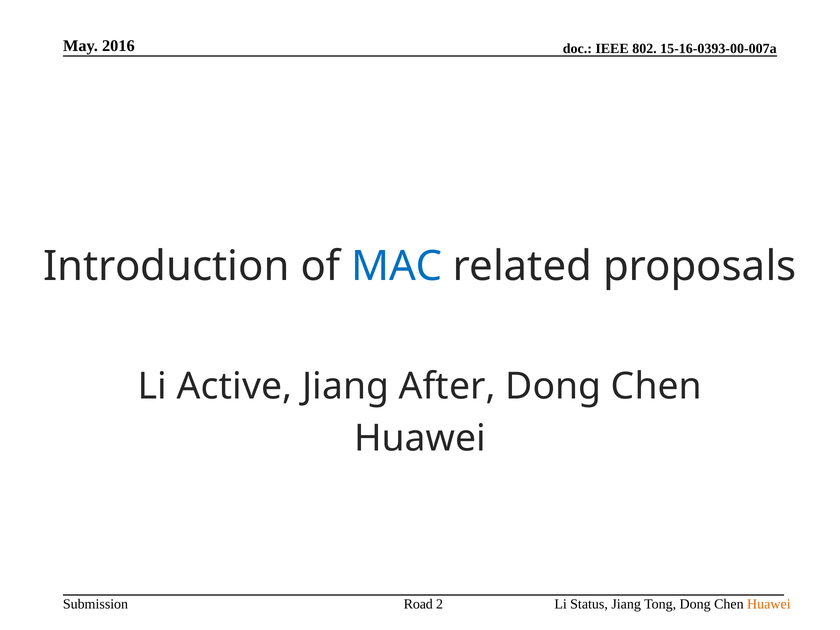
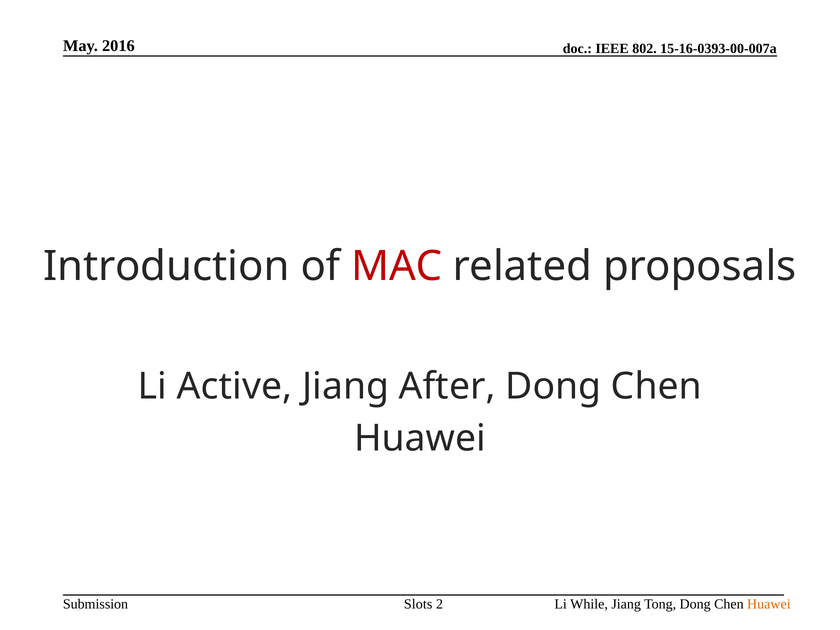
MAC colour: blue -> red
Status: Status -> While
Road: Road -> Slots
